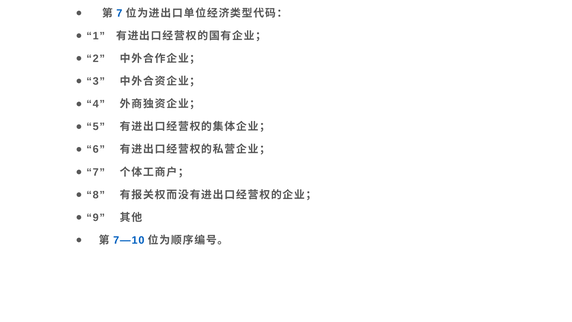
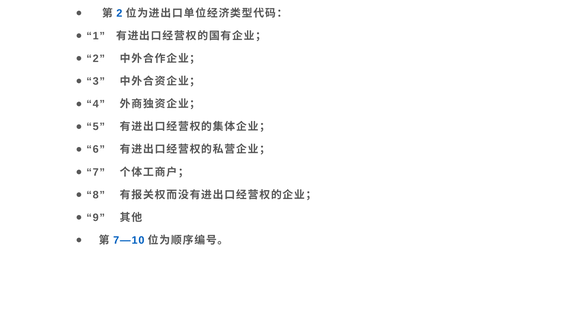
7 at (119, 13): 7 -> 2
